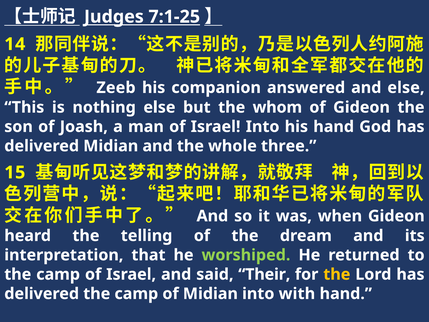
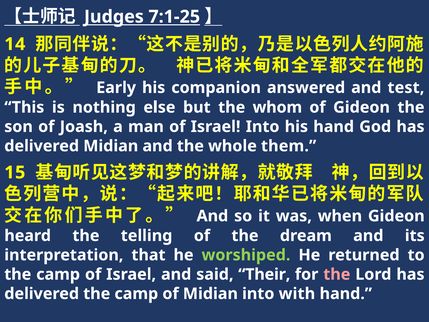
Zeeb: Zeeb -> Early
and else: else -> test
three: three -> them
the at (337, 274) colour: yellow -> pink
